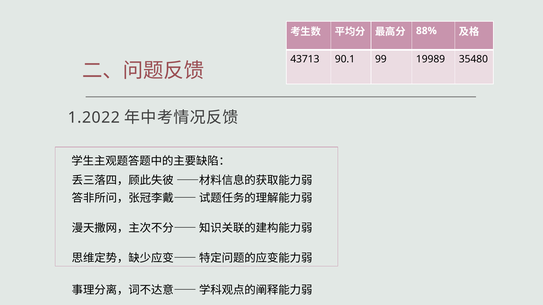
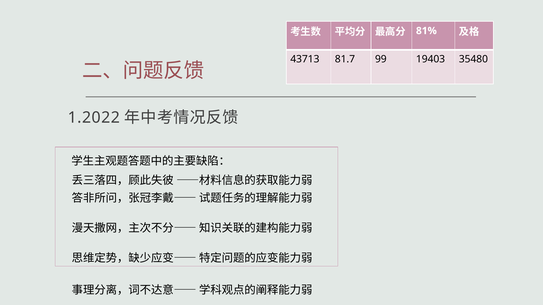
88%: 88% -> 81%
90.1: 90.1 -> 81.7
19989: 19989 -> 19403
